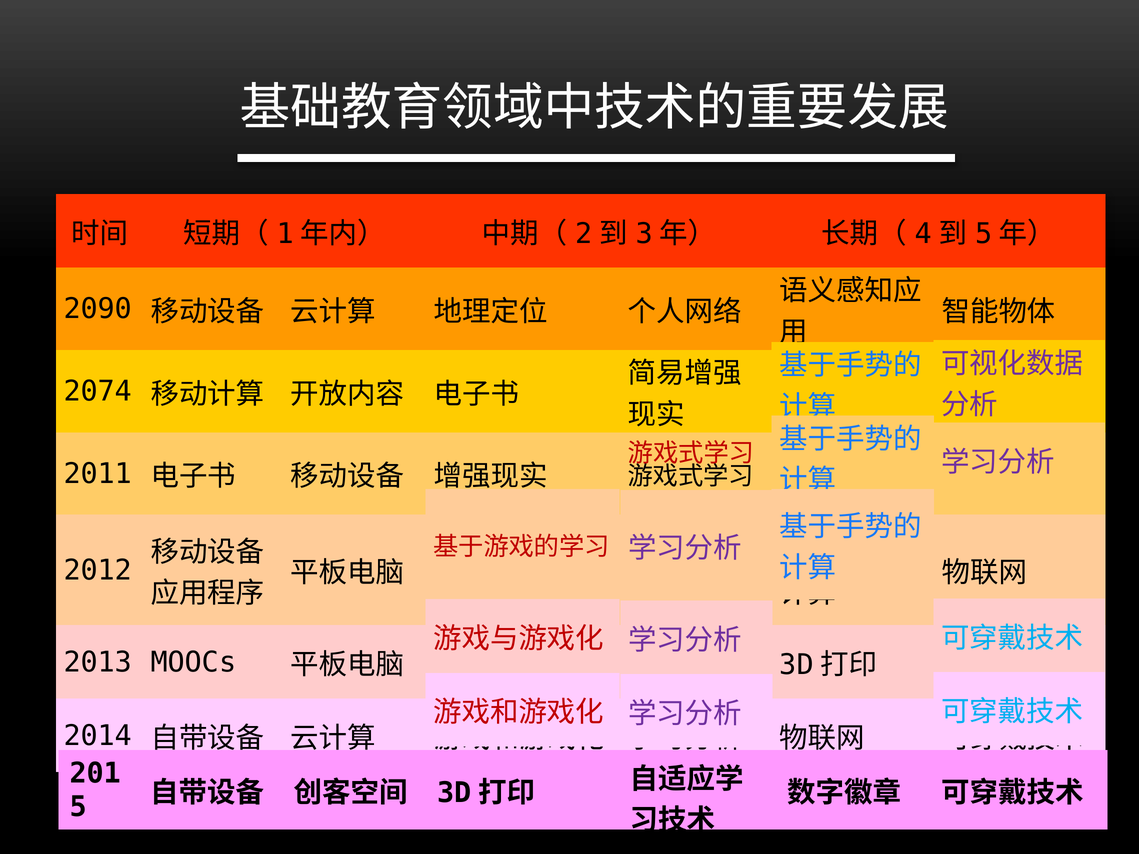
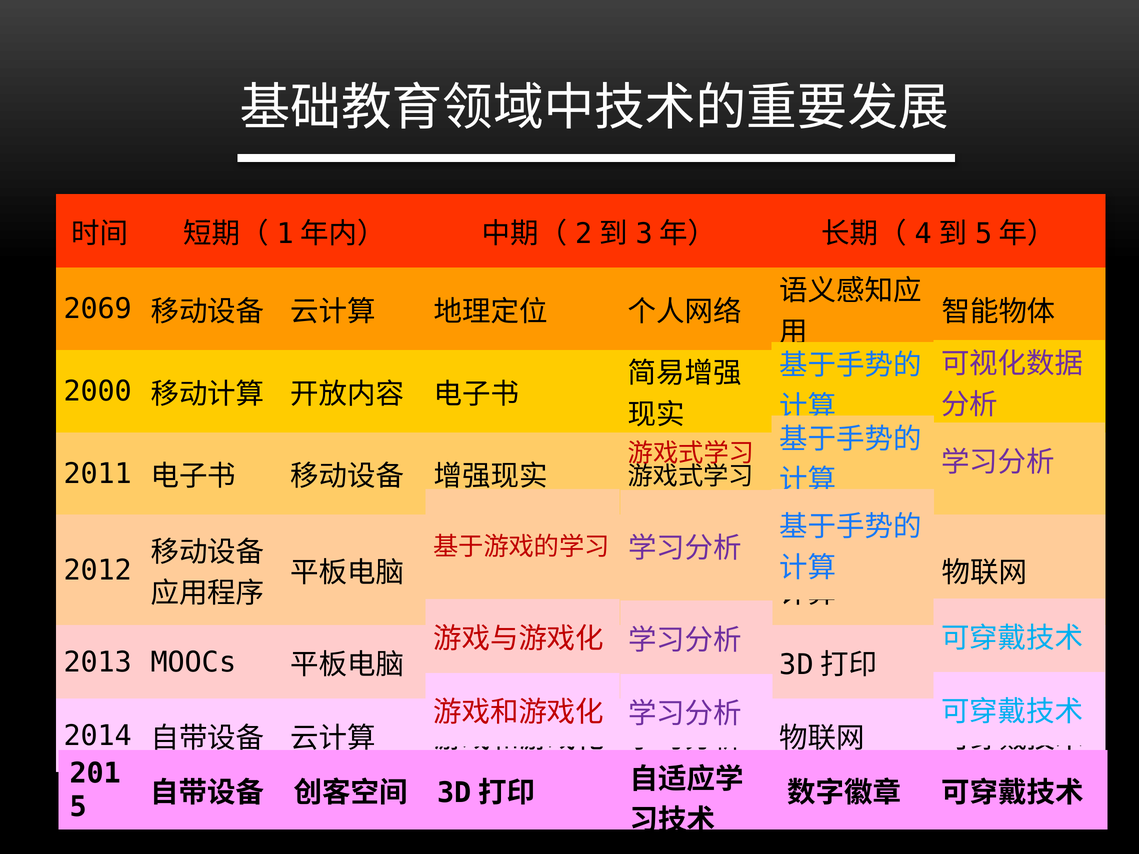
2090: 2090 -> 2069
2074: 2074 -> 2000
